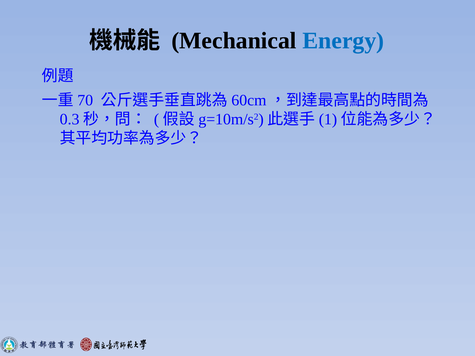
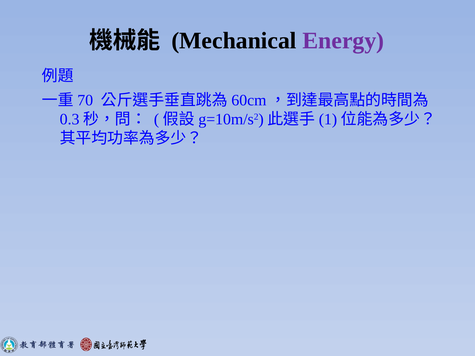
Energy colour: blue -> purple
